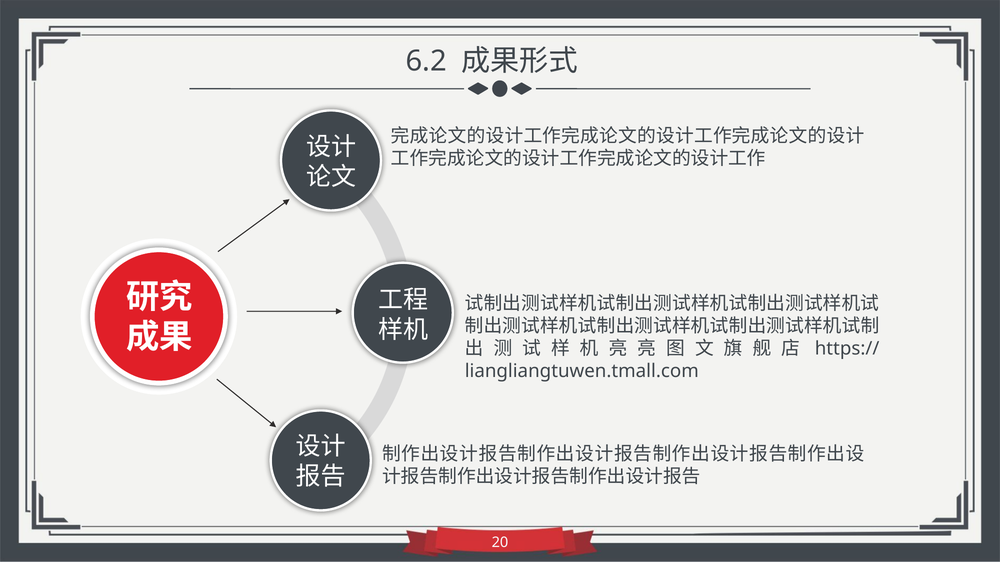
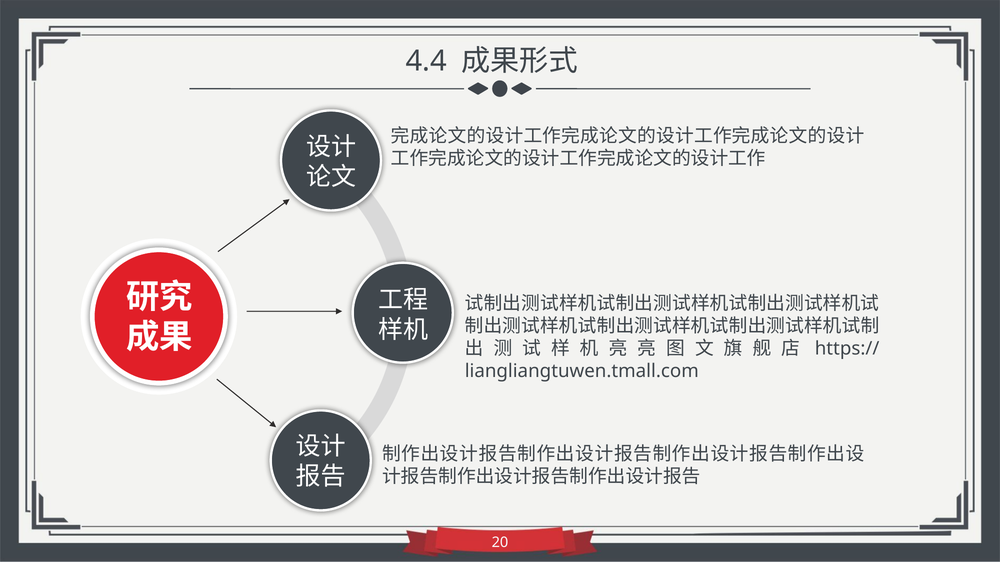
6.2: 6.2 -> 4.4
